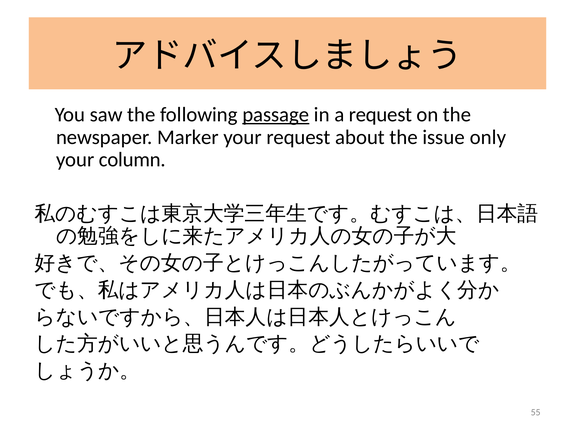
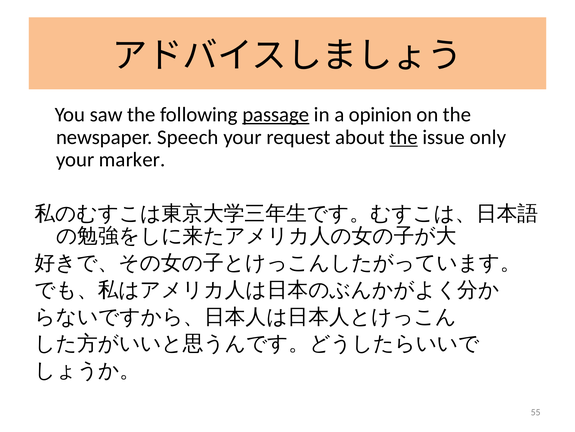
a request: request -> opinion
Marker: Marker -> Speech
the at (404, 137) underline: none -> present
column: column -> marker
